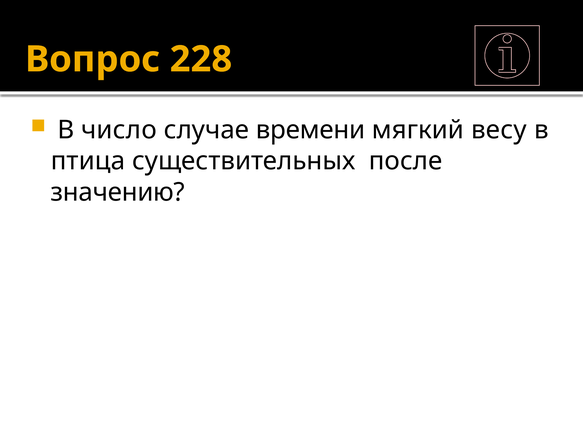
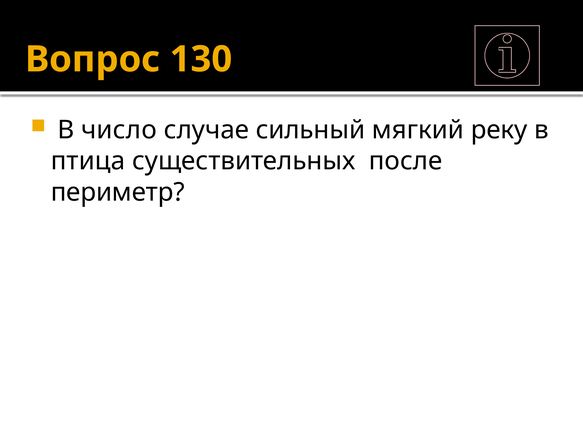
228: 228 -> 130
времени: времени -> сильный
весу: весу -> реку
значению: значению -> периметр
